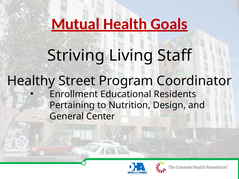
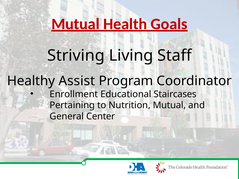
Street: Street -> Assist
Residents: Residents -> Staircases
Nutrition Design: Design -> Mutual
